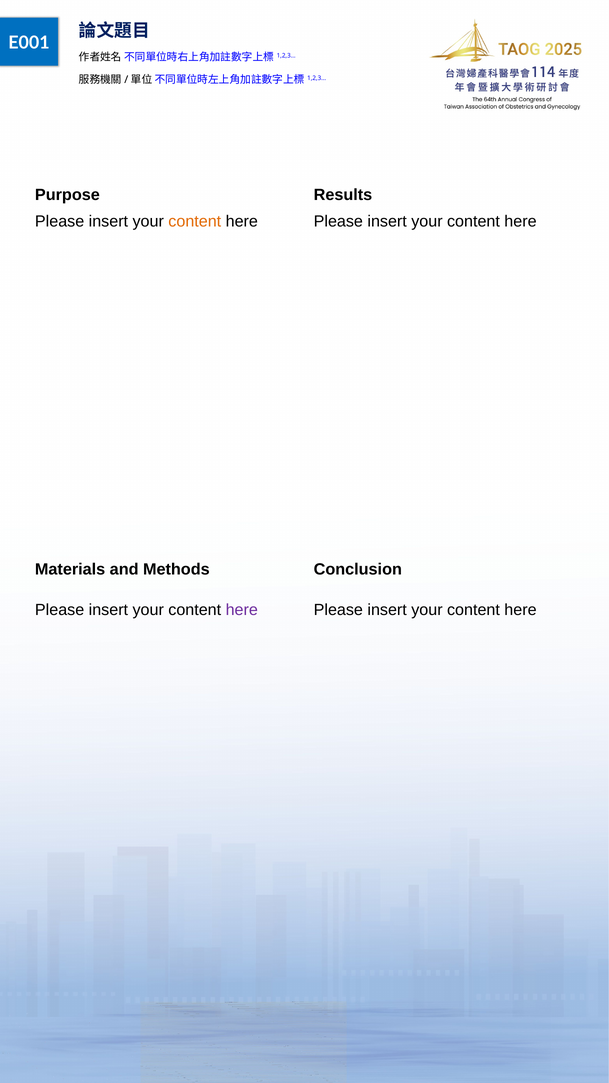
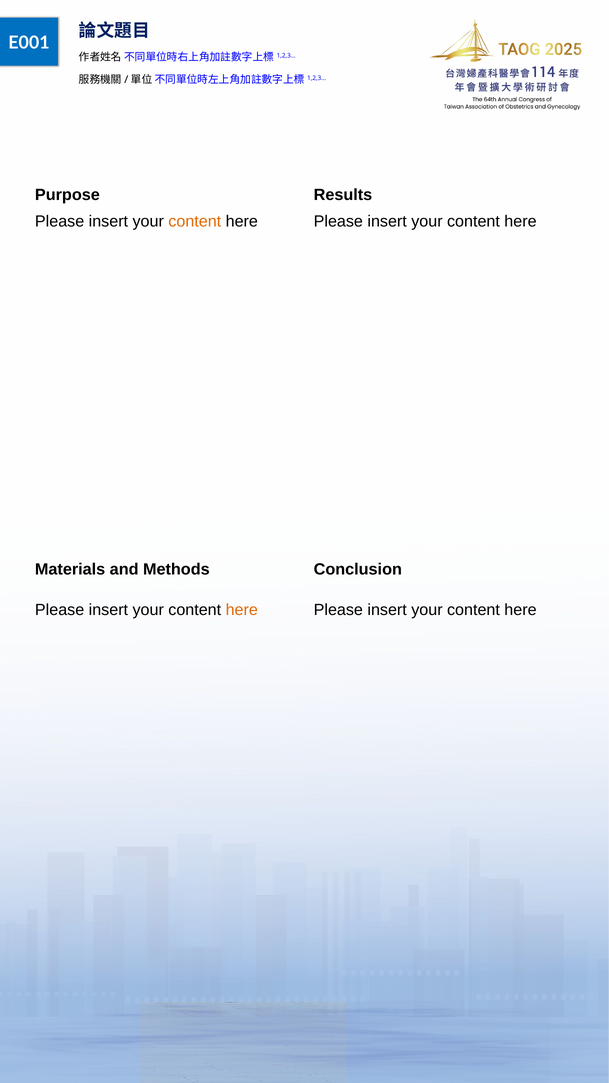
here at (242, 610) colour: purple -> orange
